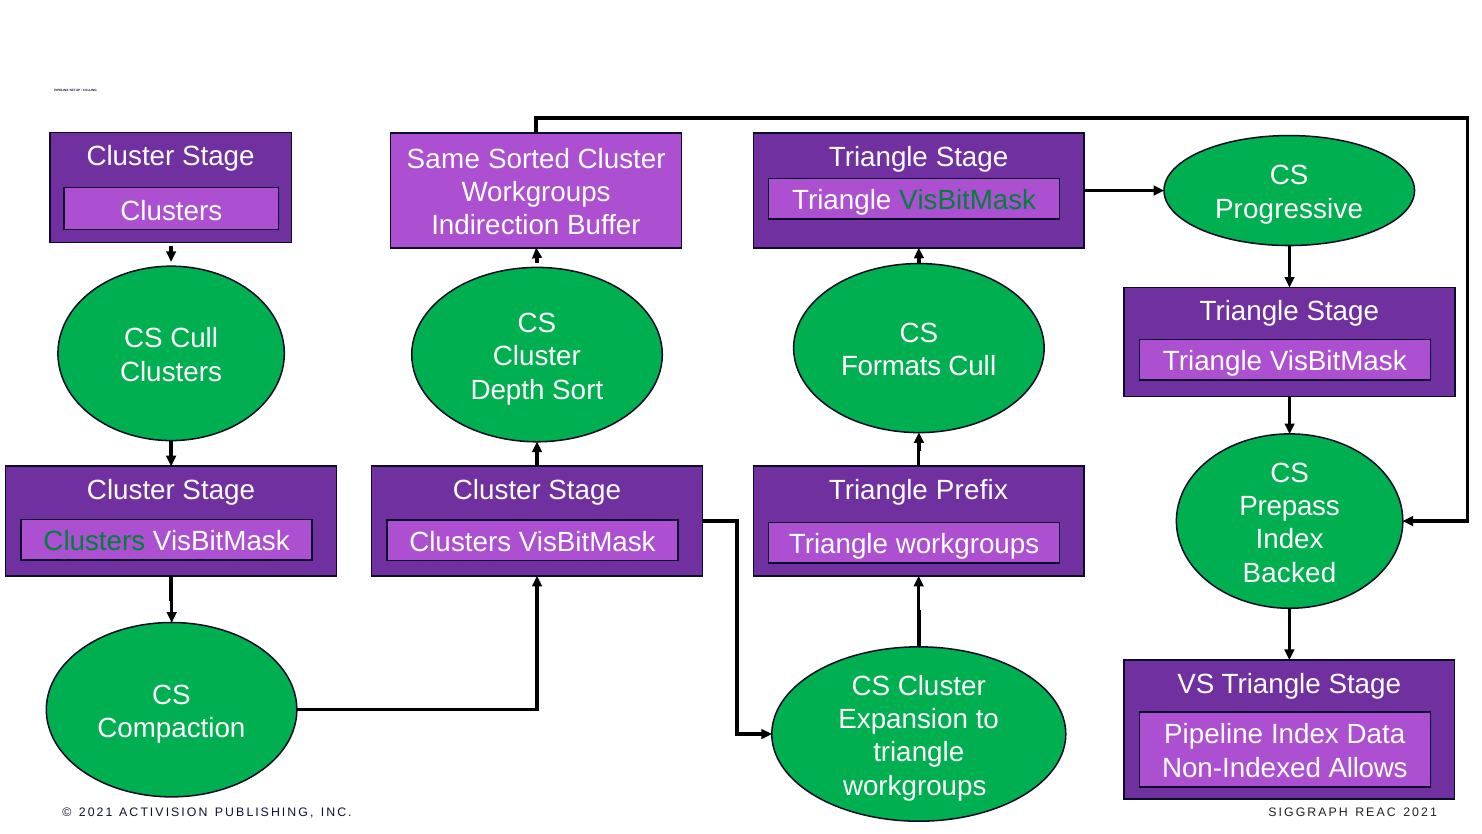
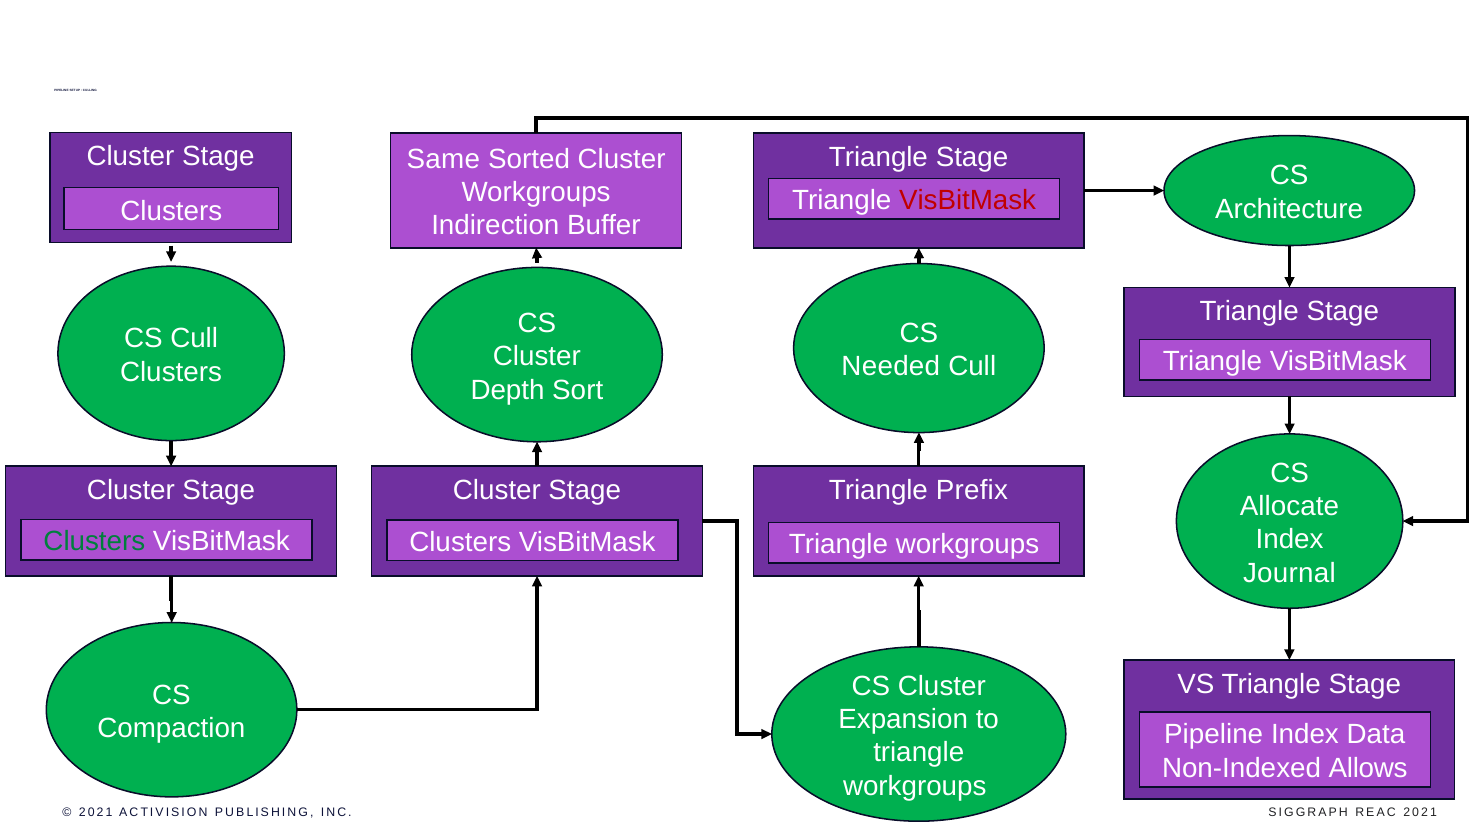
VisBitMask at (968, 201) colour: green -> red
Progressive: Progressive -> Architecture
Formats: Formats -> Needed
Prepass: Prepass -> Allocate
Backed: Backed -> Journal
